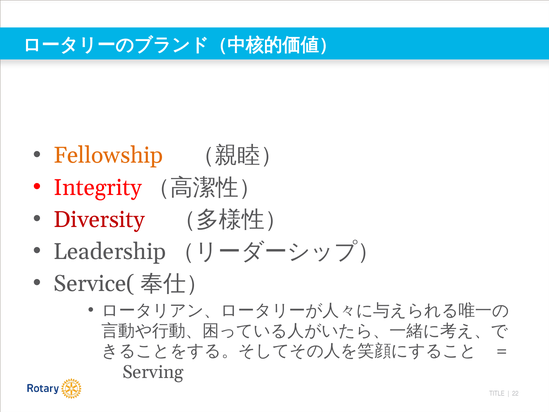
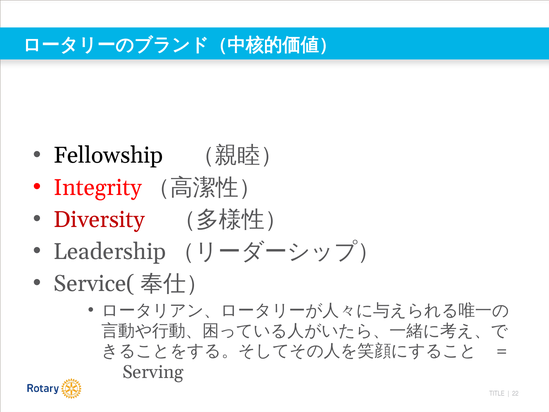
Fellowship colour: orange -> black
